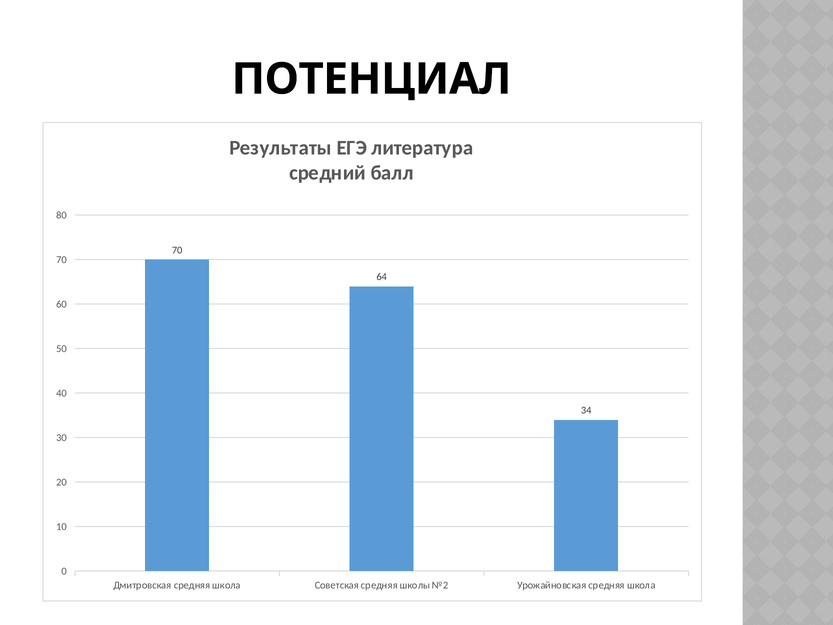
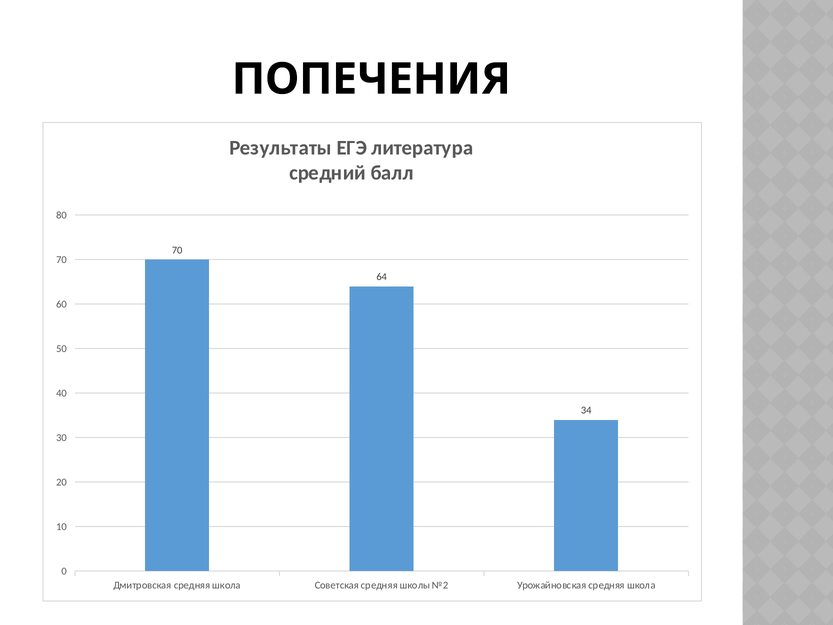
ПОТЕНЦИАЛ: ПОТЕНЦИАЛ -> ПОПЕЧЕНИЯ
